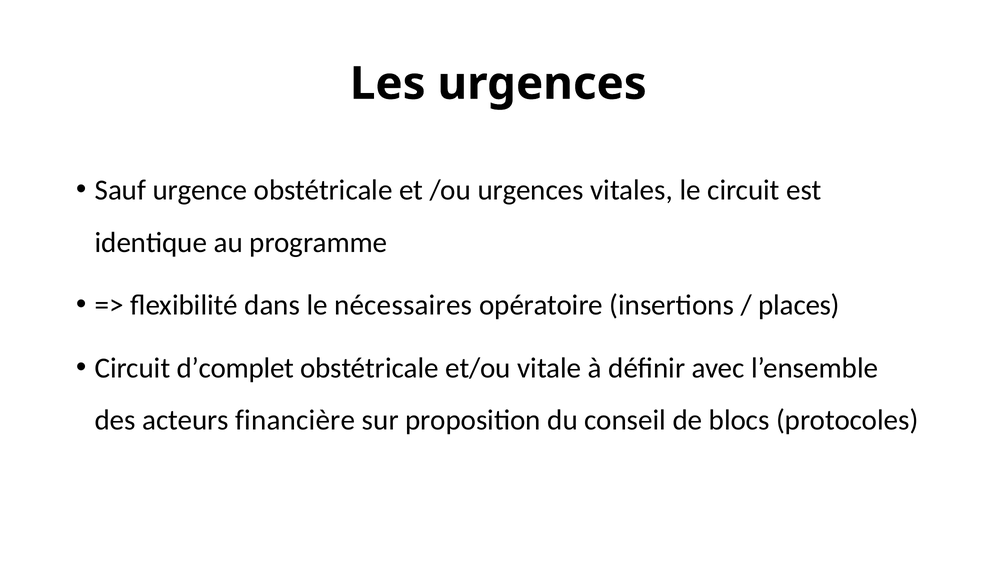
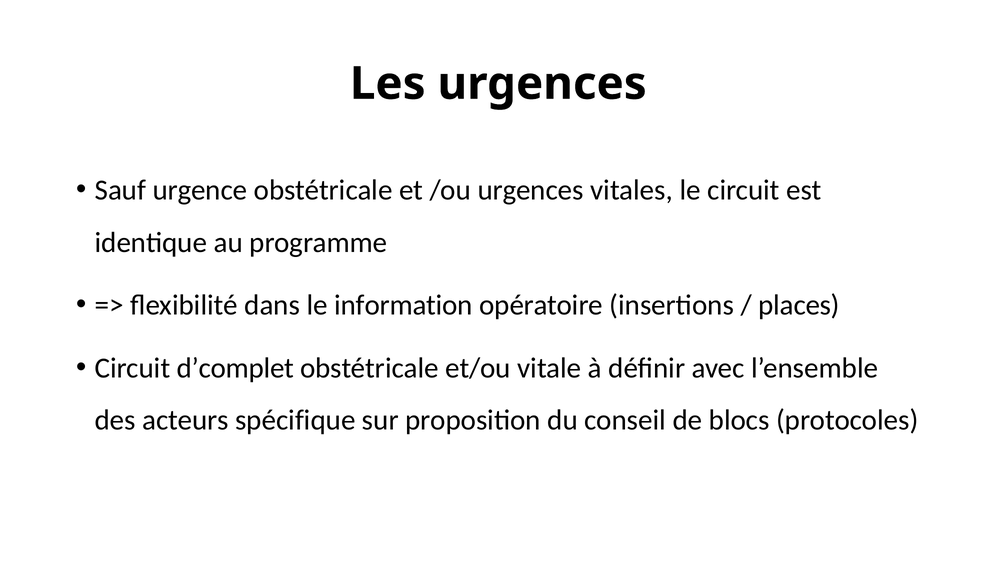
nécessaires: nécessaires -> information
financière: financière -> spécifique
